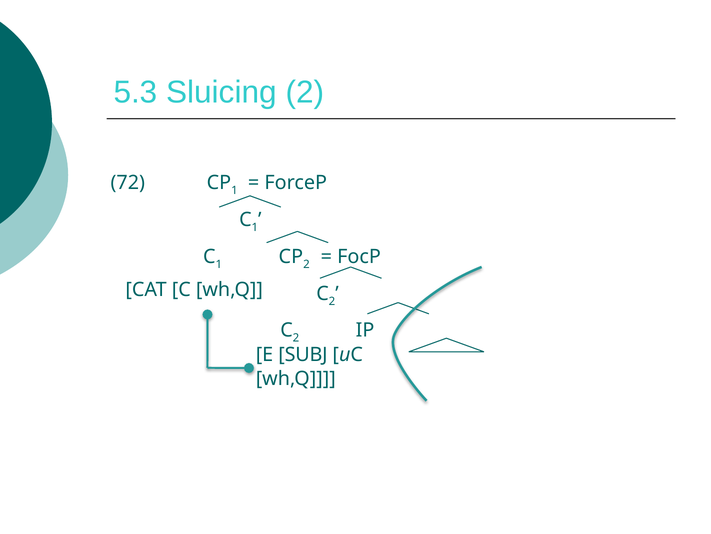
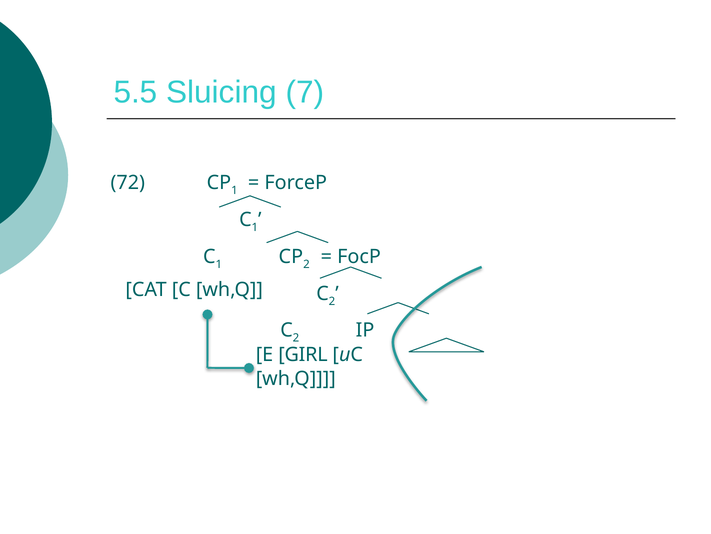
5.3: 5.3 -> 5.5
Sluicing 2: 2 -> 7
SUBJ: SUBJ -> GIRL
